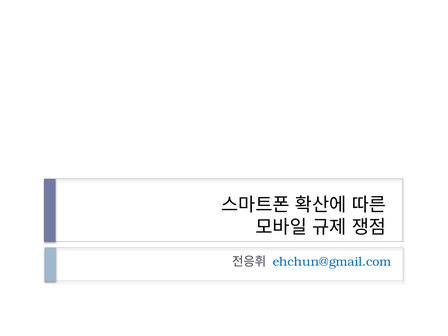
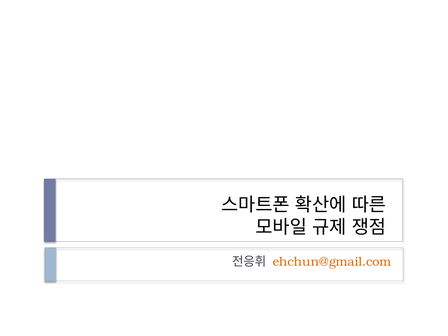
ehchun@gmail.com colour: blue -> orange
